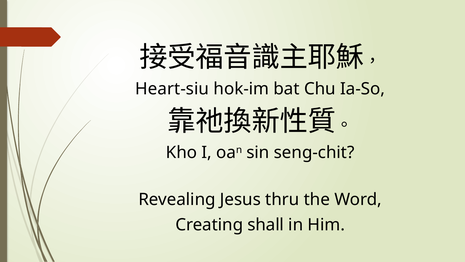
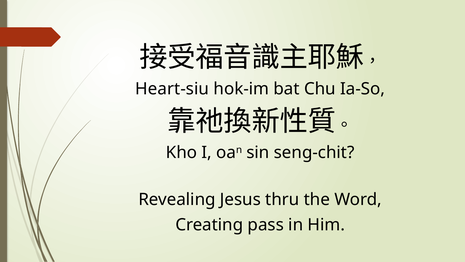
shall: shall -> pass
